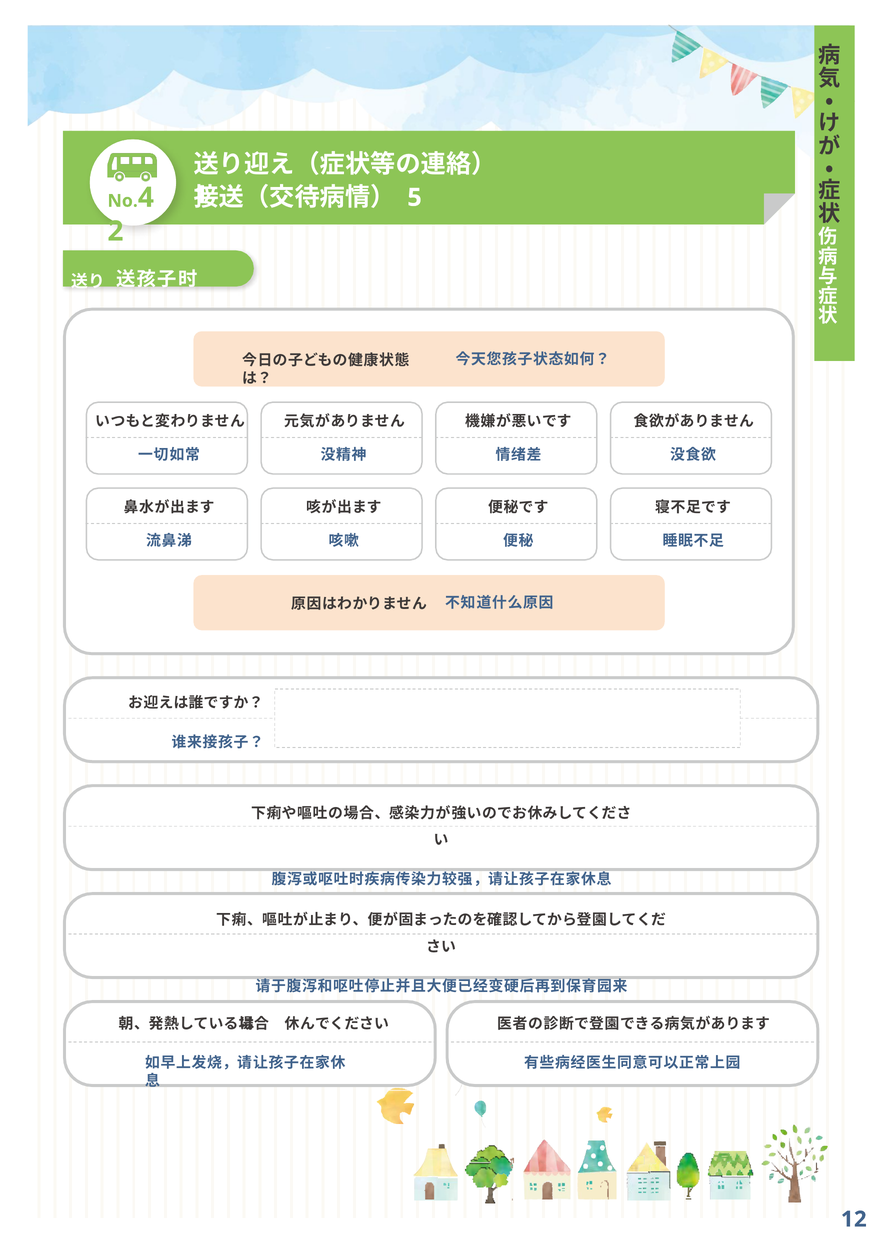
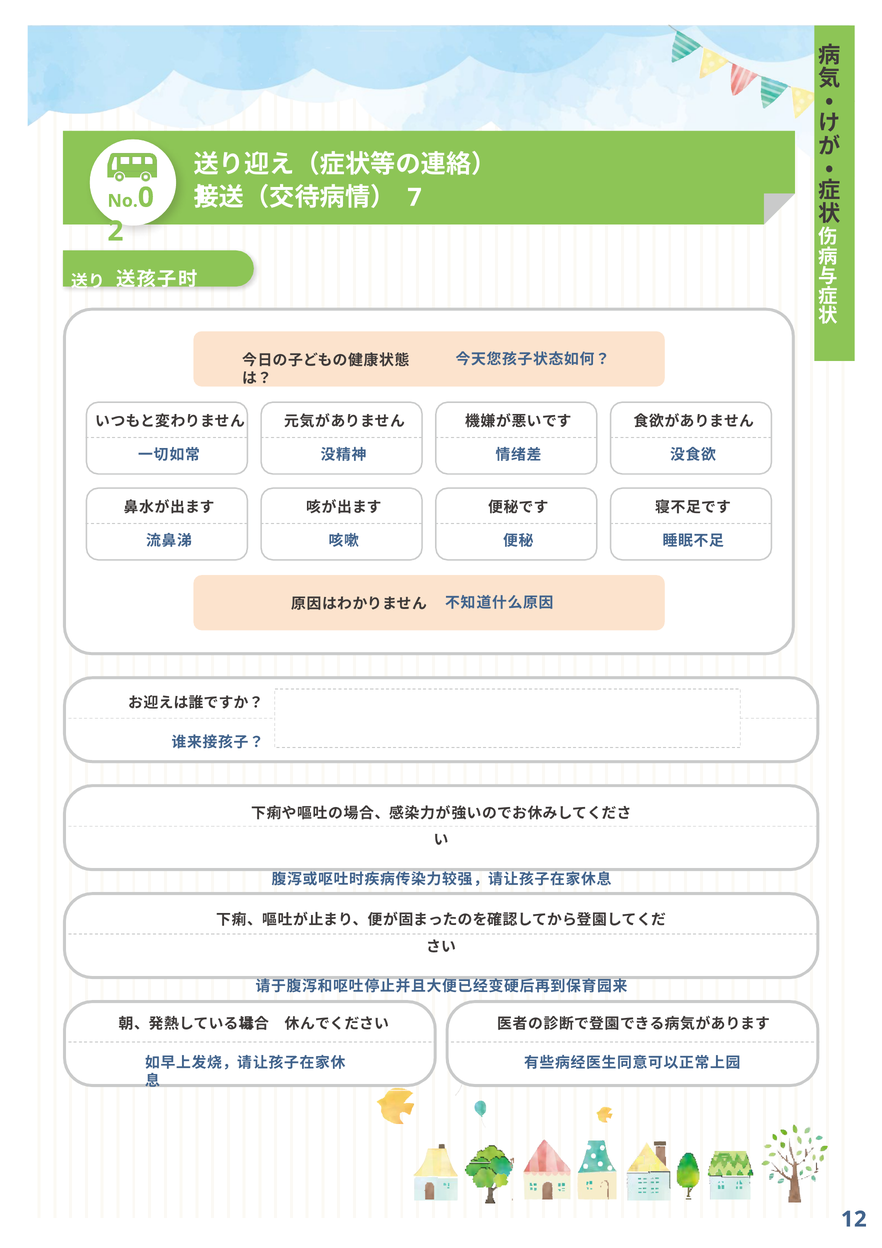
5: 5 -> 7
4: 4 -> 0
